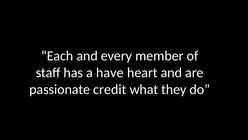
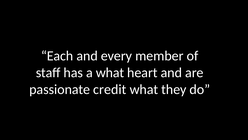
a have: have -> what
